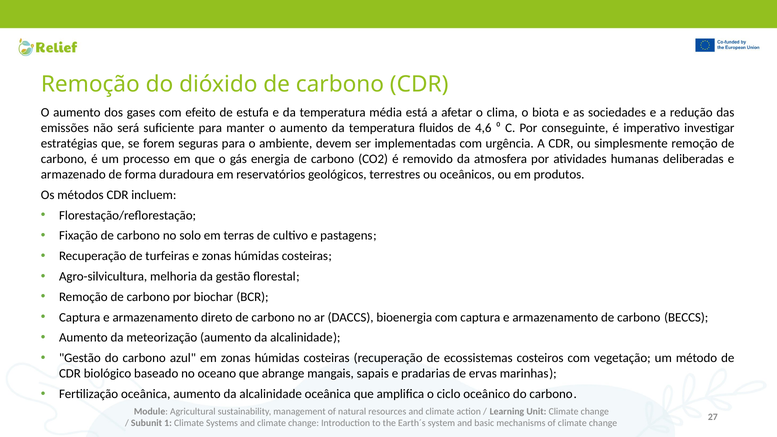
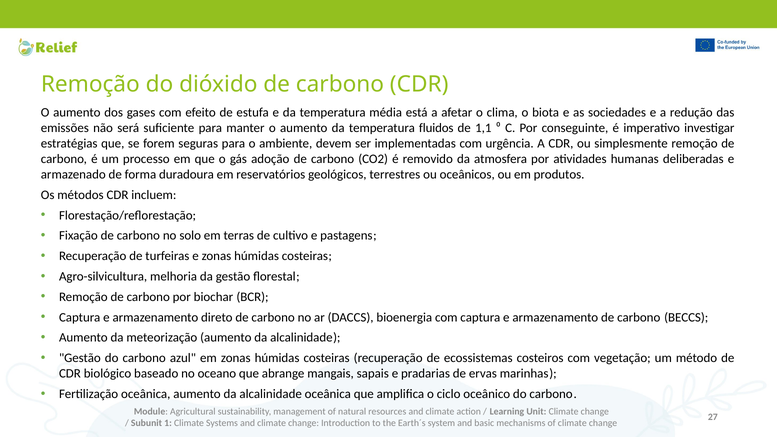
4,6: 4,6 -> 1,1
energia: energia -> adoção
